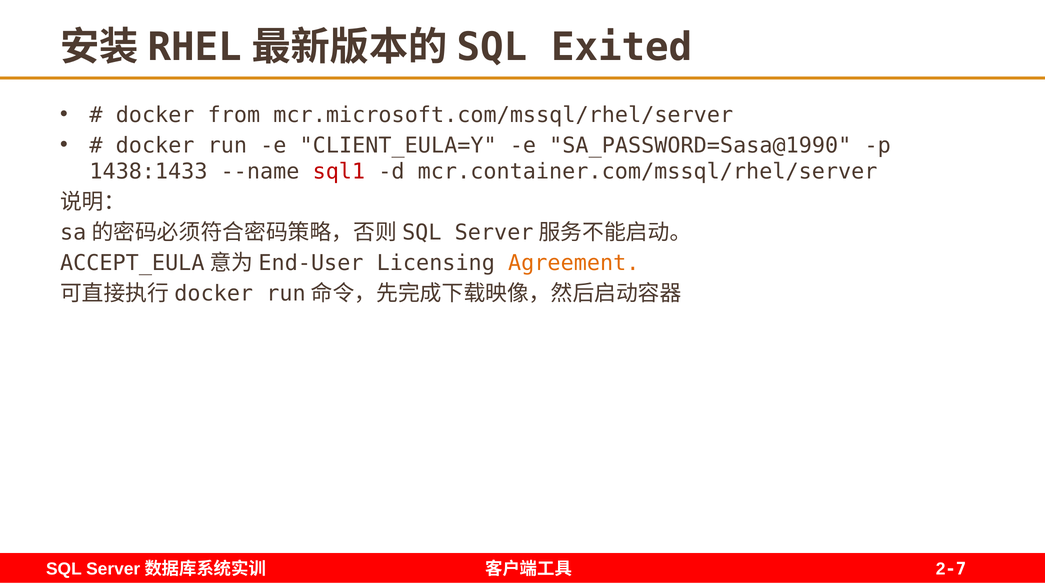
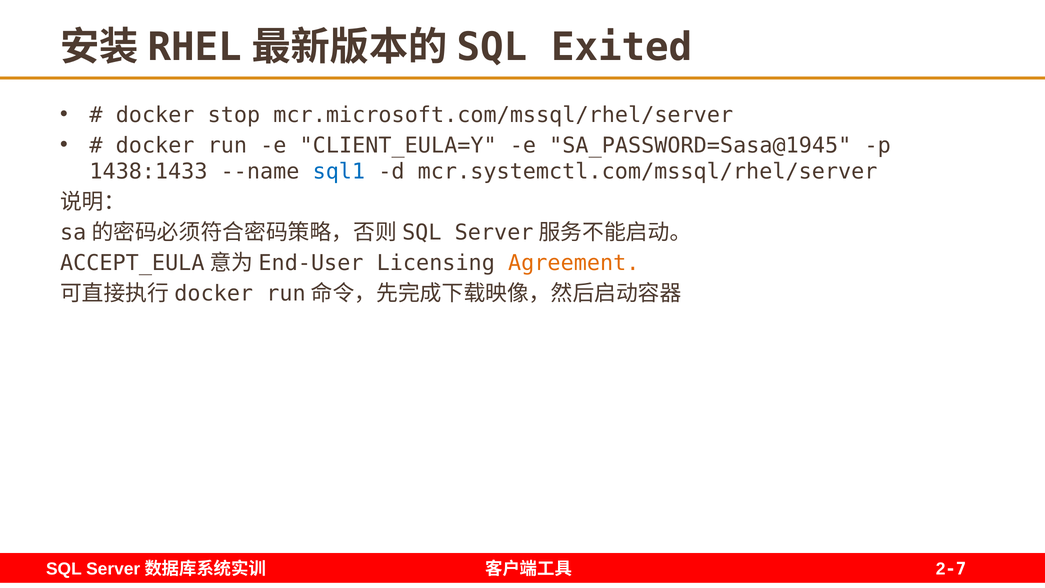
from: from -> stop
SA_PASSWORD=Sasa@1990: SA_PASSWORD=Sasa@1990 -> SA_PASSWORD=Sasa@1945
sql1 colour: red -> blue
mcr.container.com/mssql/rhel/server: mcr.container.com/mssql/rhel/server -> mcr.systemctl.com/mssql/rhel/server
